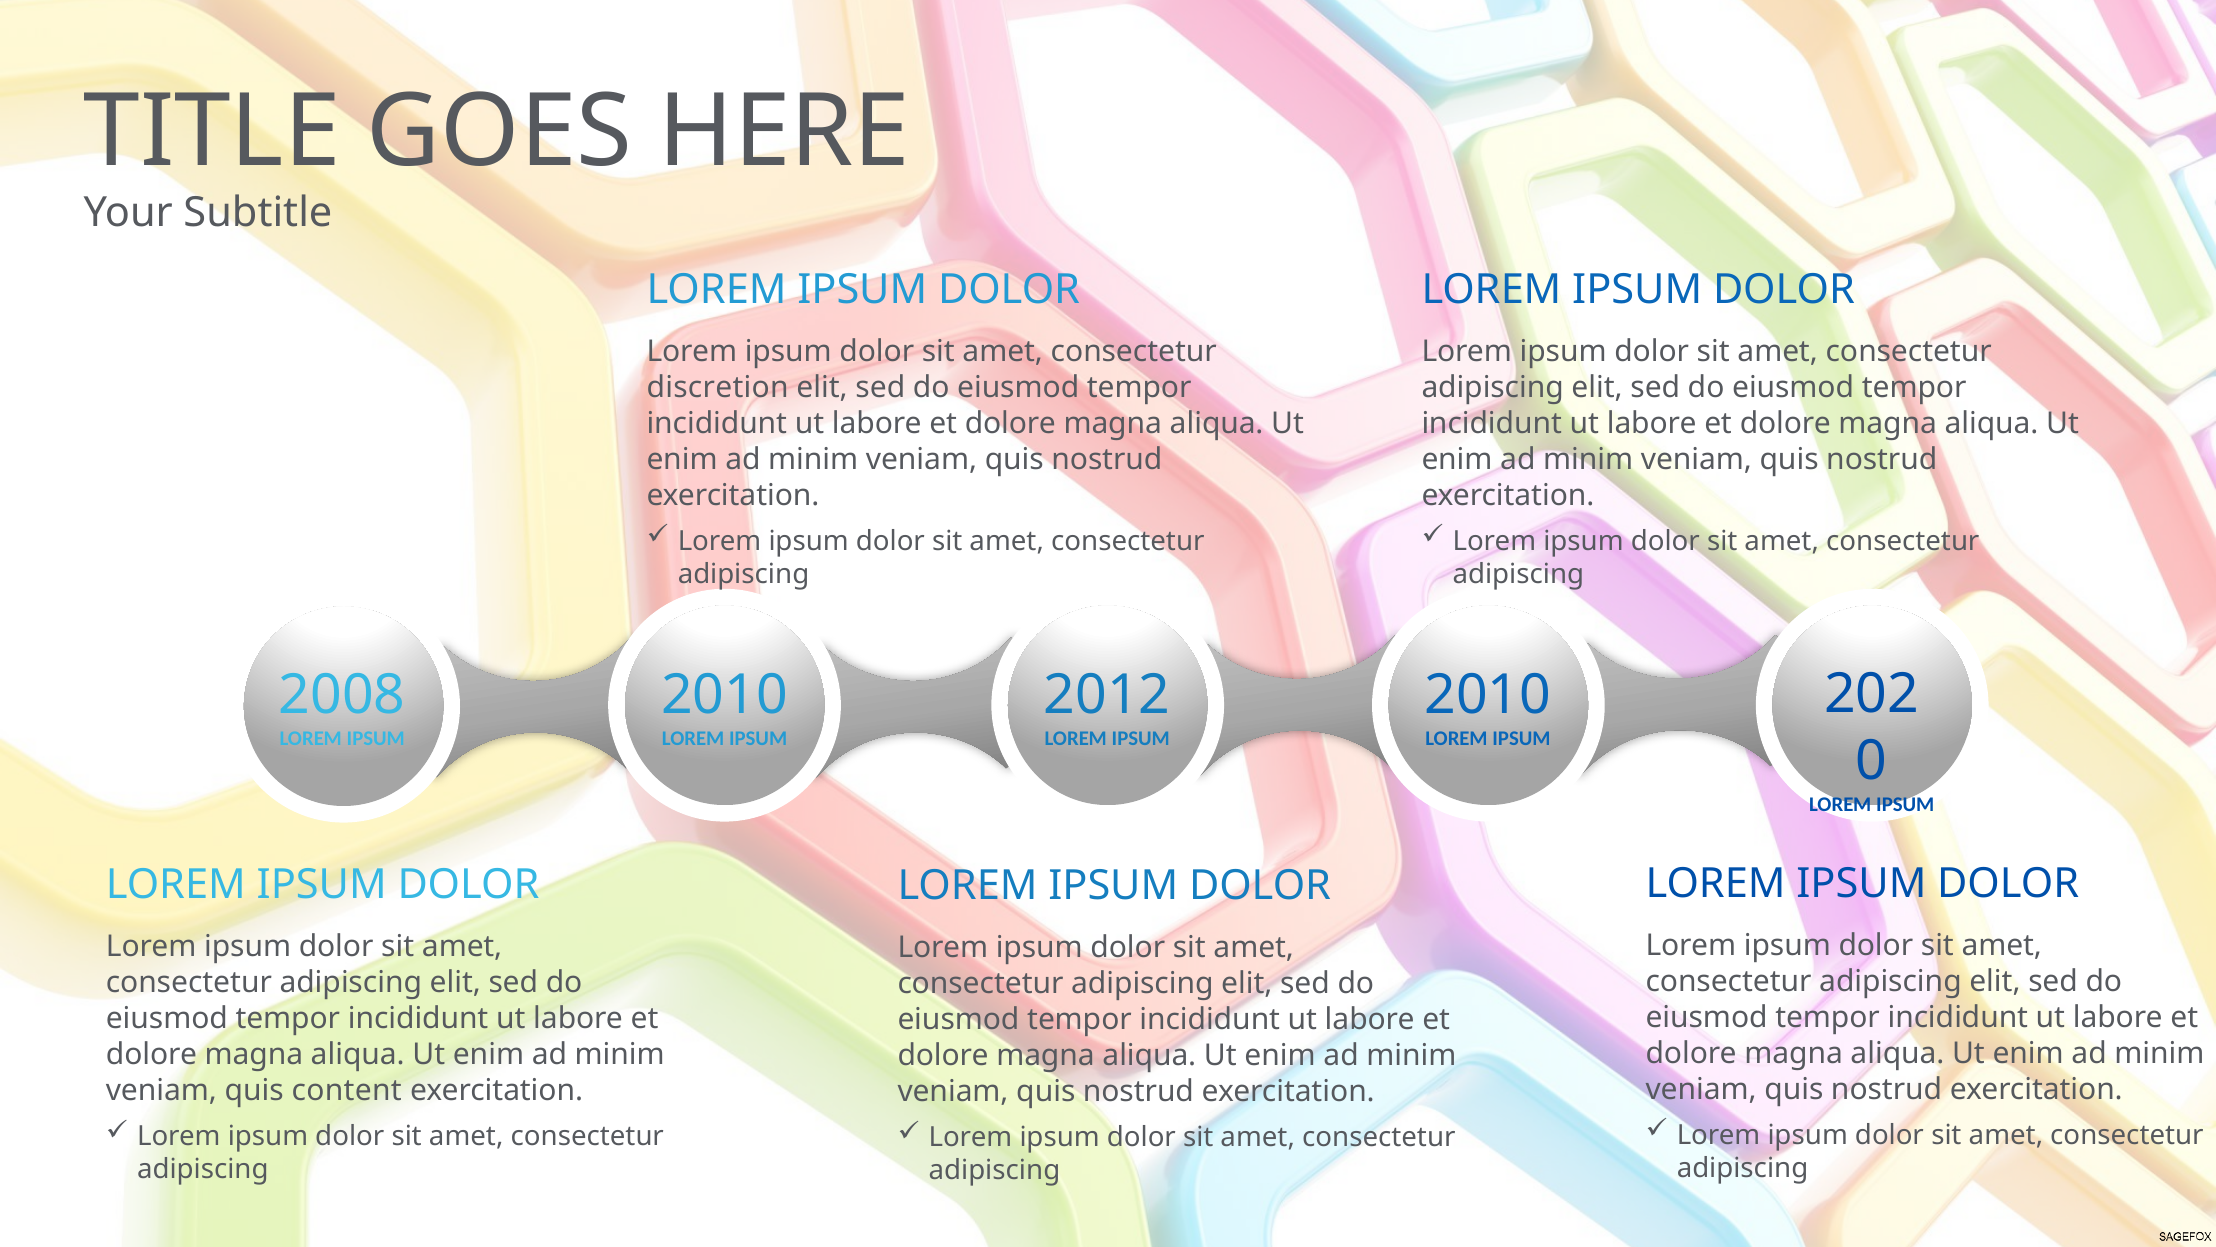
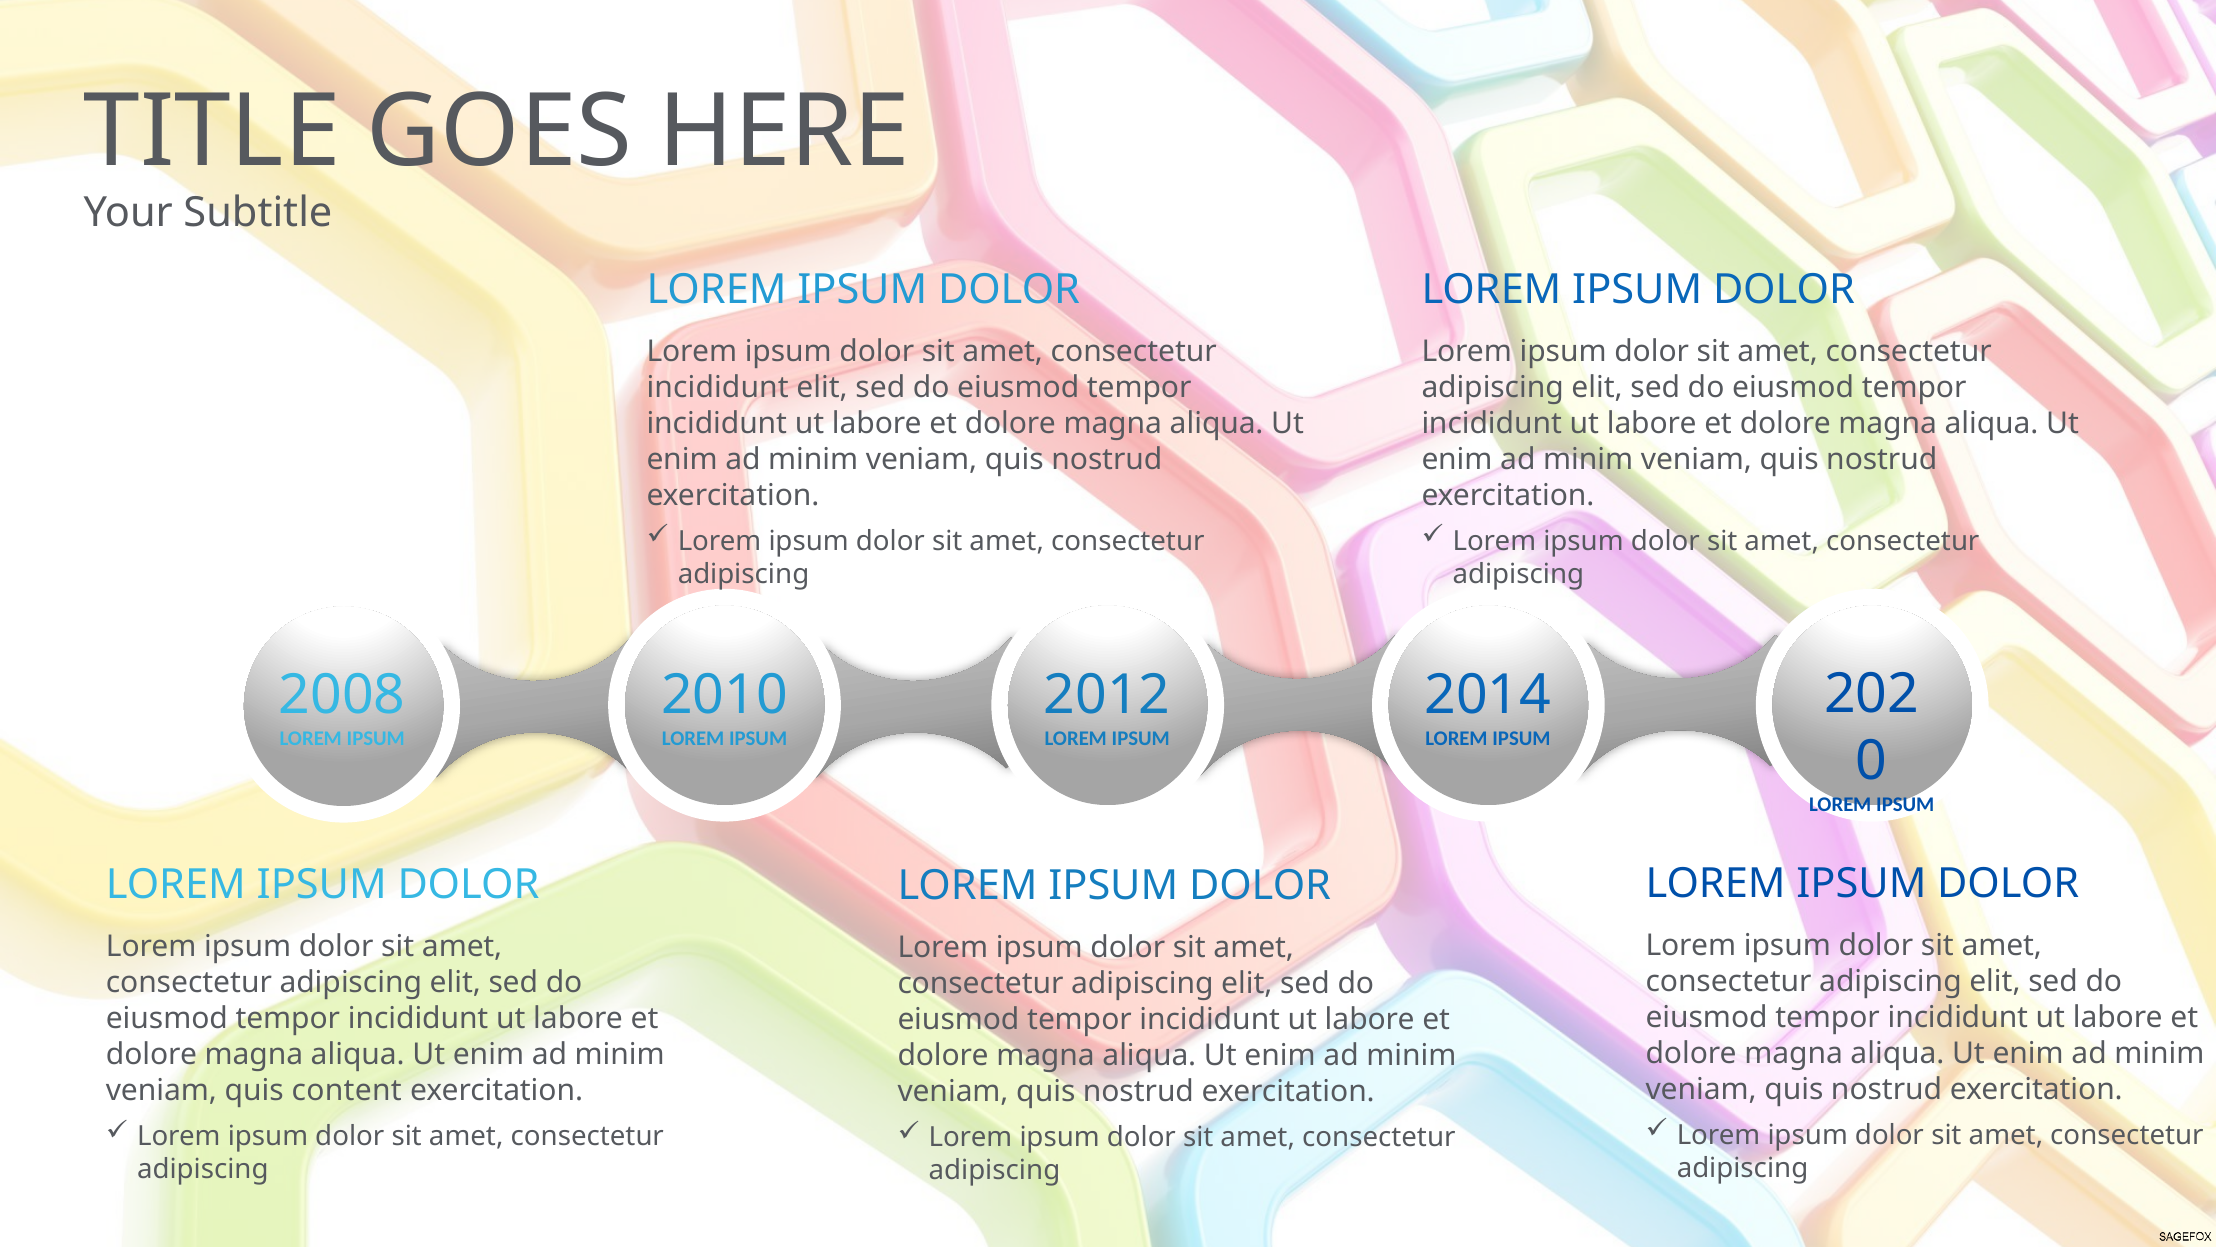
discretion at (718, 387): discretion -> incididunt
2010 at (1488, 695): 2010 -> 2014
